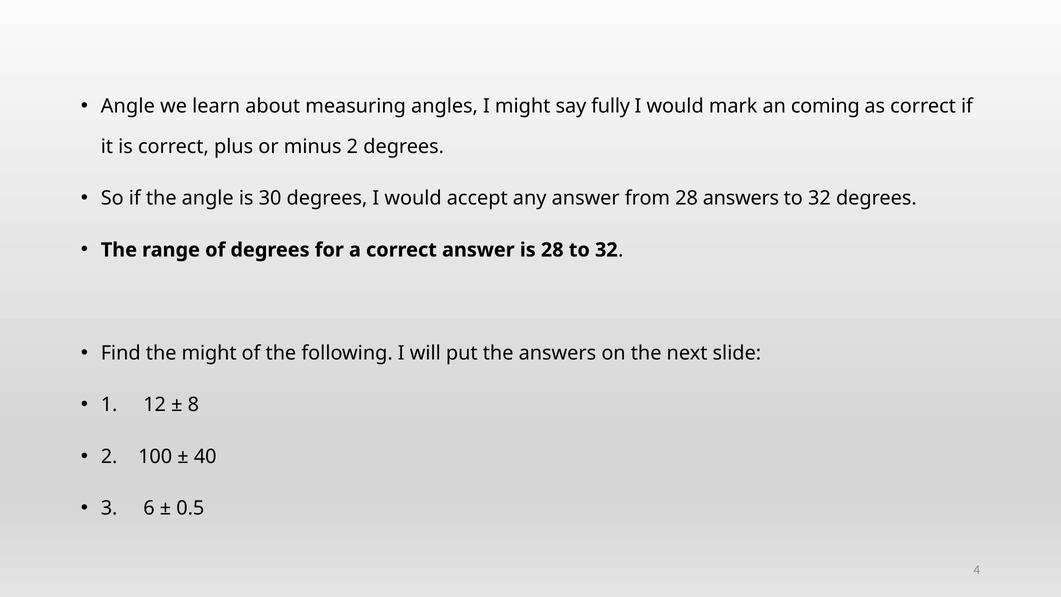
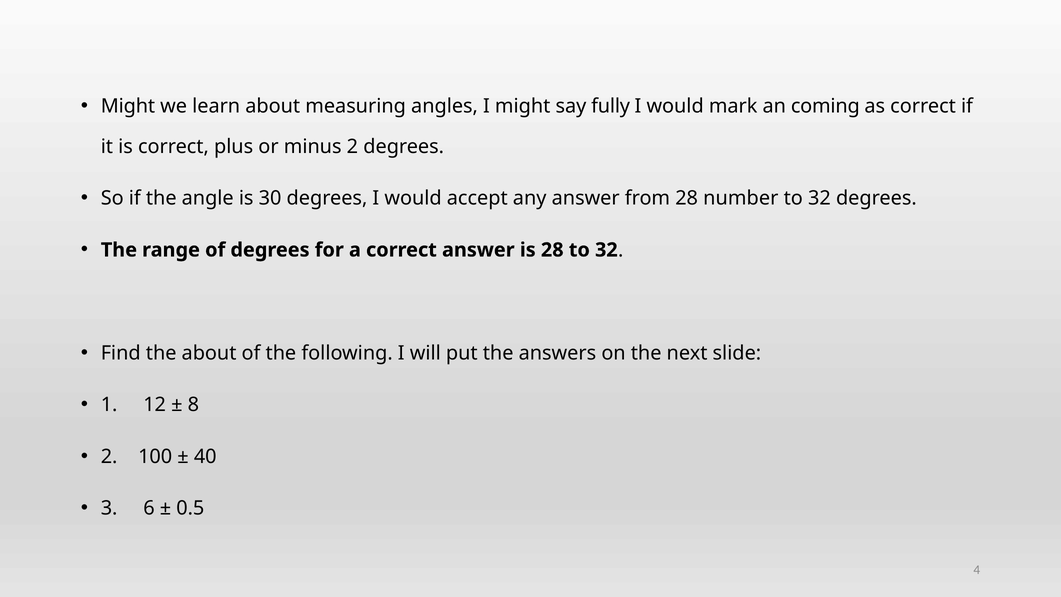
Angle at (128, 106): Angle -> Might
28 answers: answers -> number
the might: might -> about
